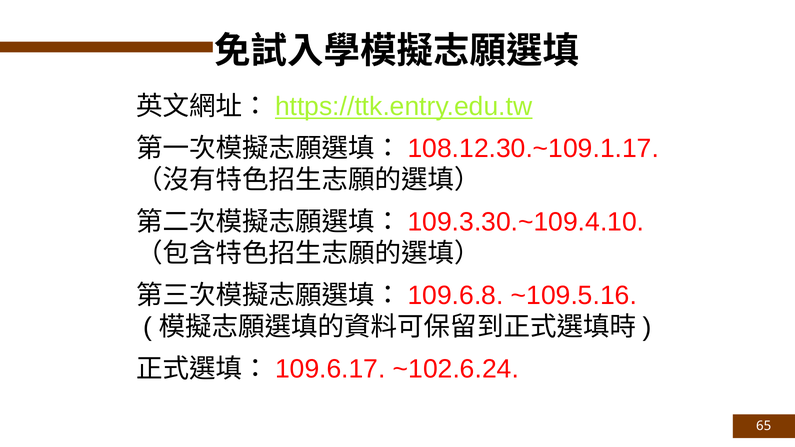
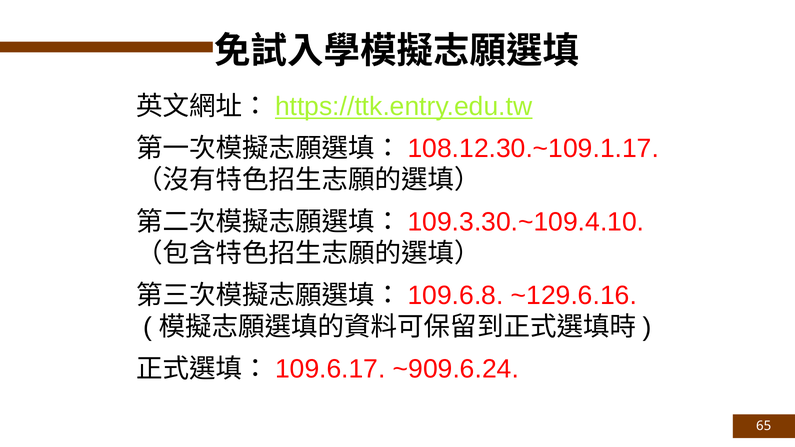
~109.5.16: ~109.5.16 -> ~129.6.16
~102.6.24: ~102.6.24 -> ~909.6.24
